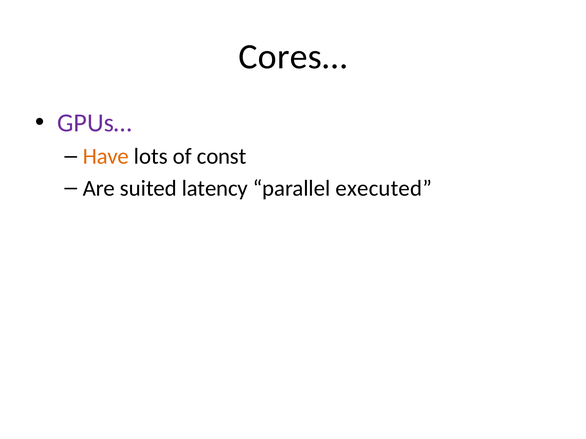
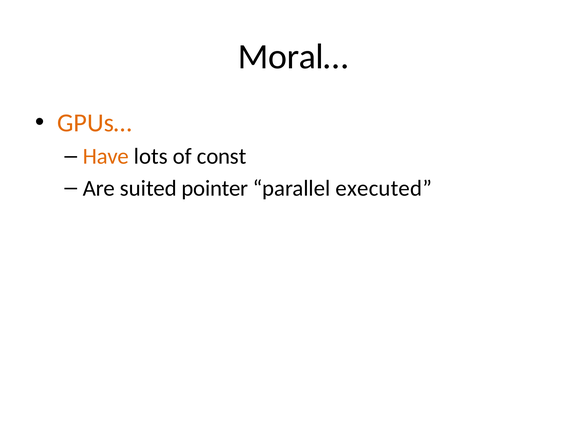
Cores…: Cores… -> Moral…
GPUs… colour: purple -> orange
latency: latency -> pointer
